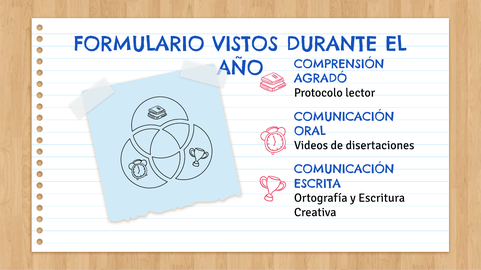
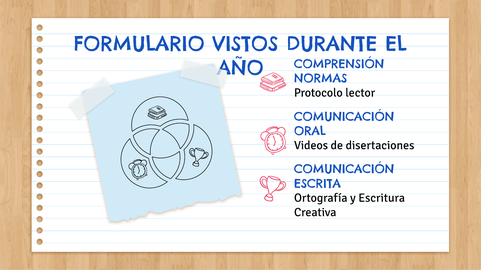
AGRADÓ: AGRADÓ -> NORMAS
